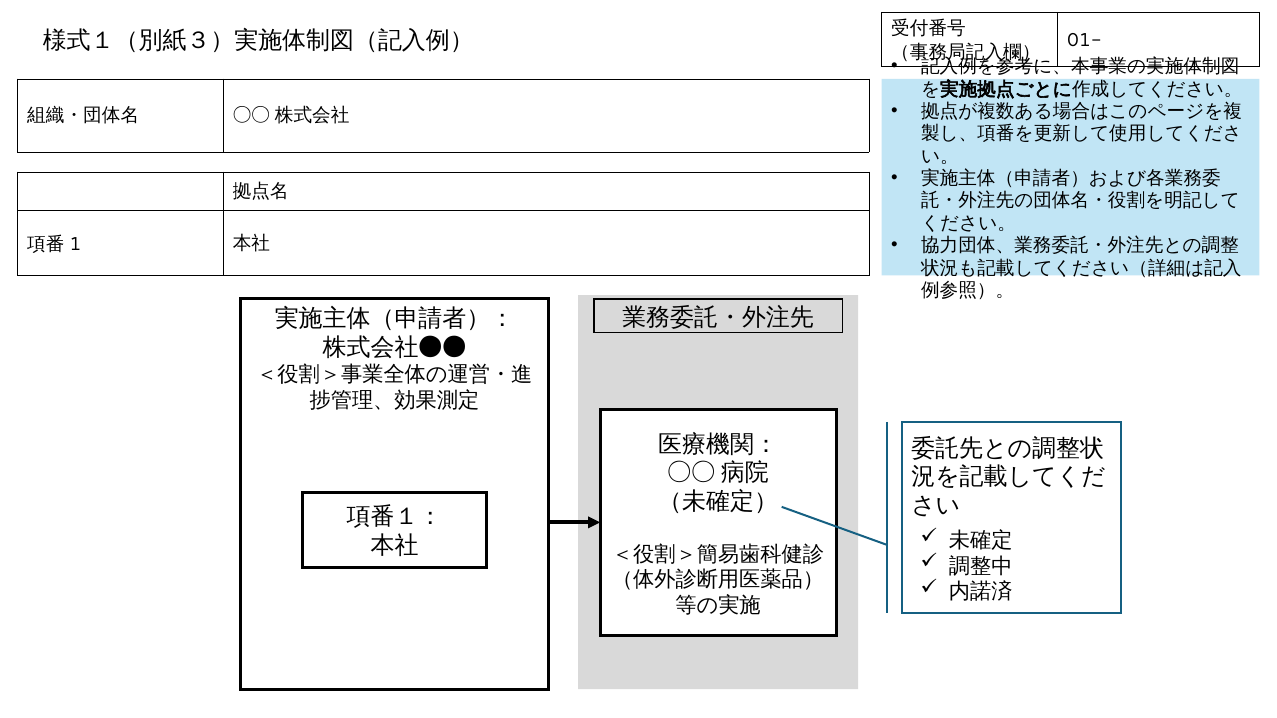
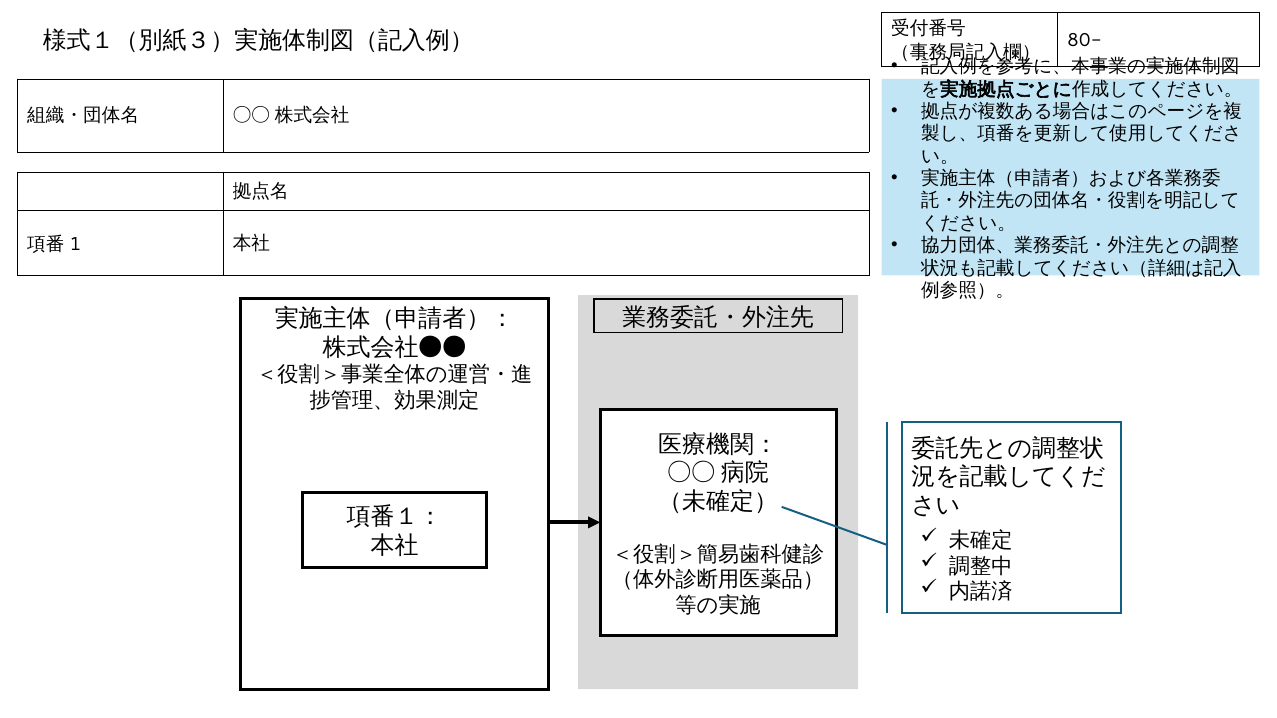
01-: 01- -> 80-
